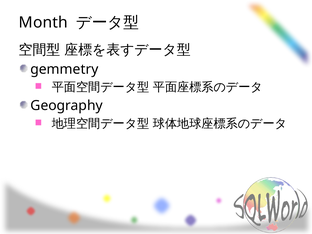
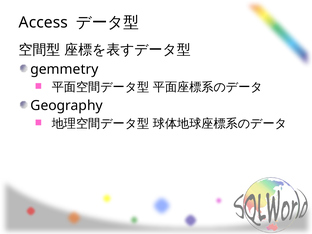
Month: Month -> Access
